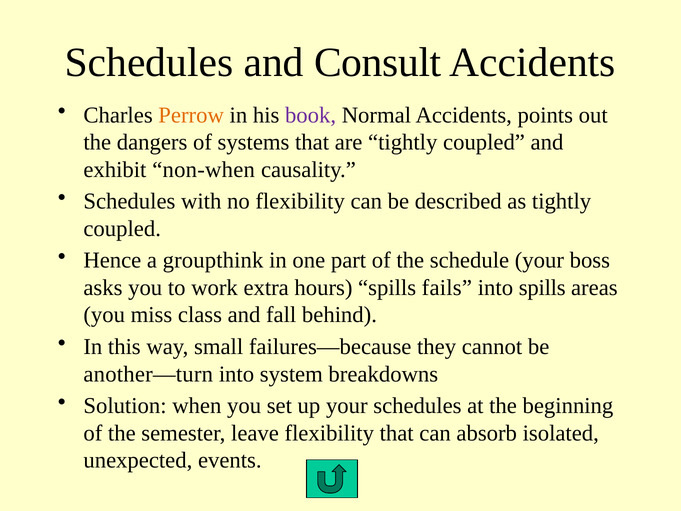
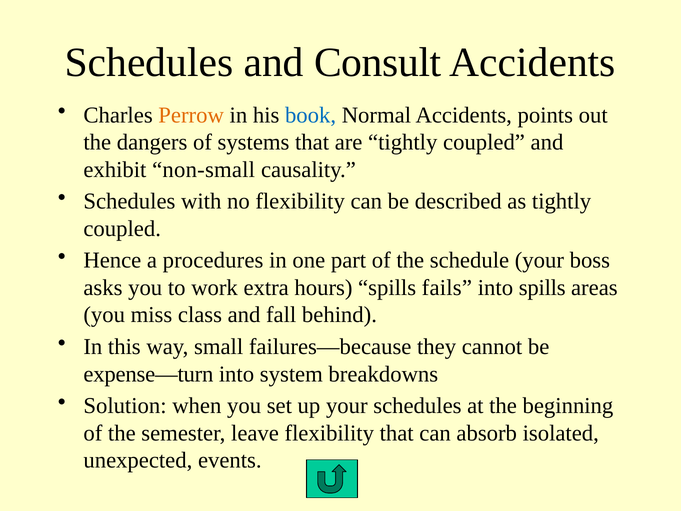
book colour: purple -> blue
non-when: non-when -> non-small
groupthink: groupthink -> procedures
another—turn: another—turn -> expense—turn
